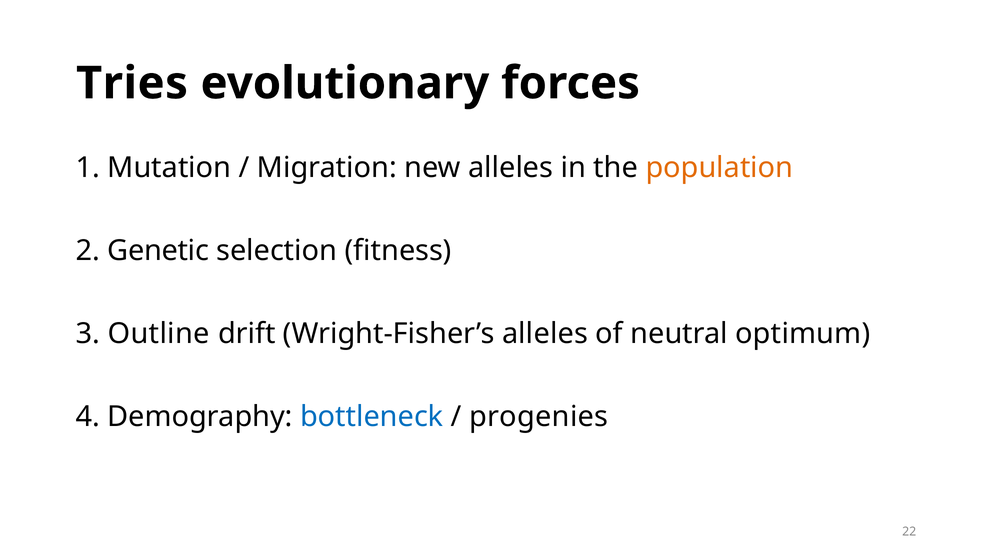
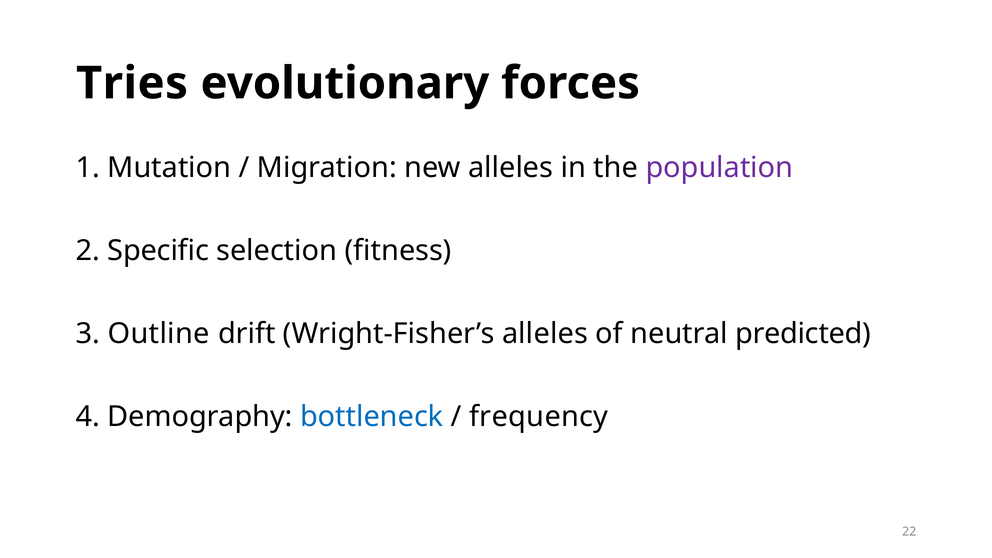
population colour: orange -> purple
Genetic: Genetic -> Specific
optimum: optimum -> predicted
progenies: progenies -> frequency
